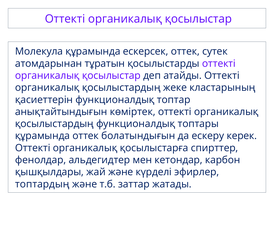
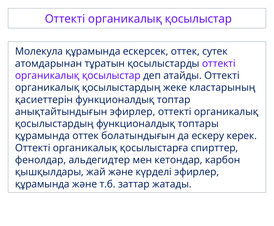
анықтайтындығын көміртек: көміртек -> эфирлер
топтардың at (42, 184): топтардың -> құрамында
